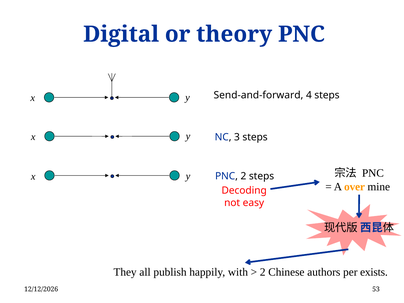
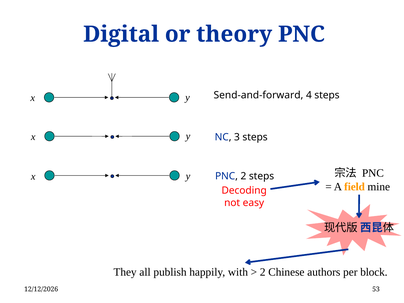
over: over -> field
exists: exists -> block
